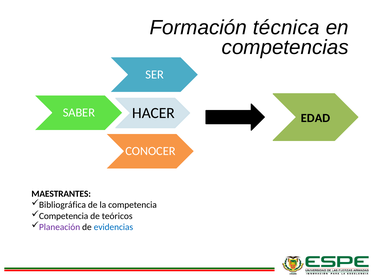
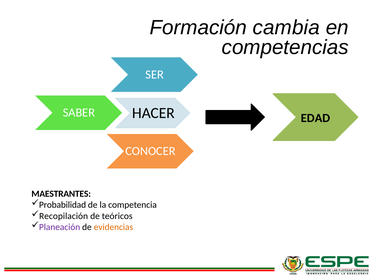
técnica: técnica -> cambia
Bibliográfica: Bibliográfica -> Probabilidad
Competencia at (64, 216): Competencia -> Recopilación
evidencias colour: blue -> orange
